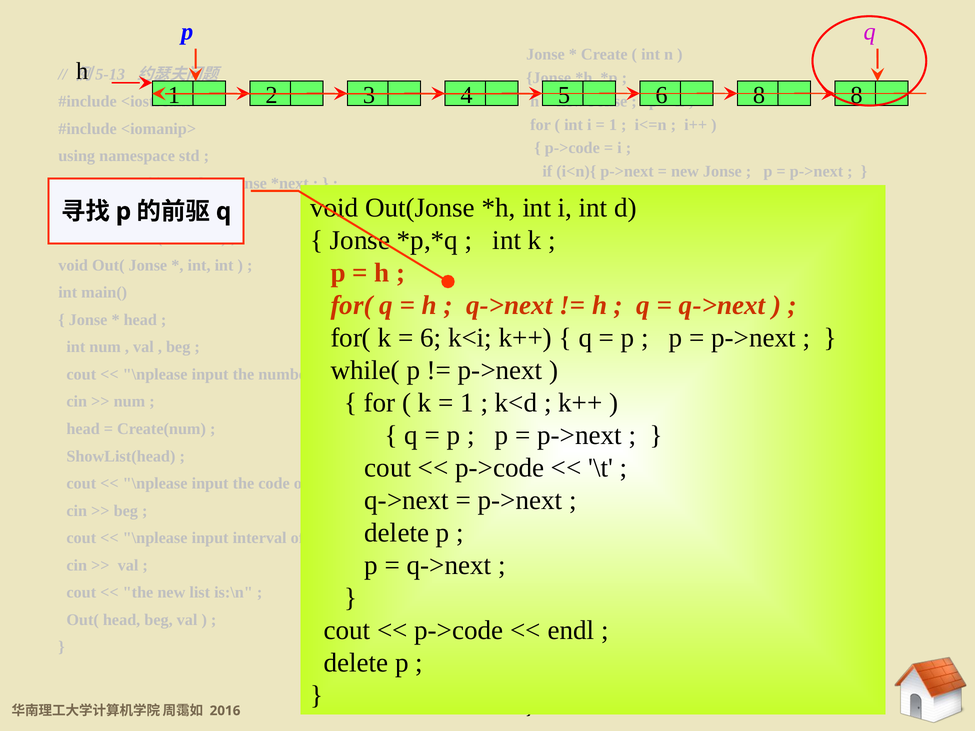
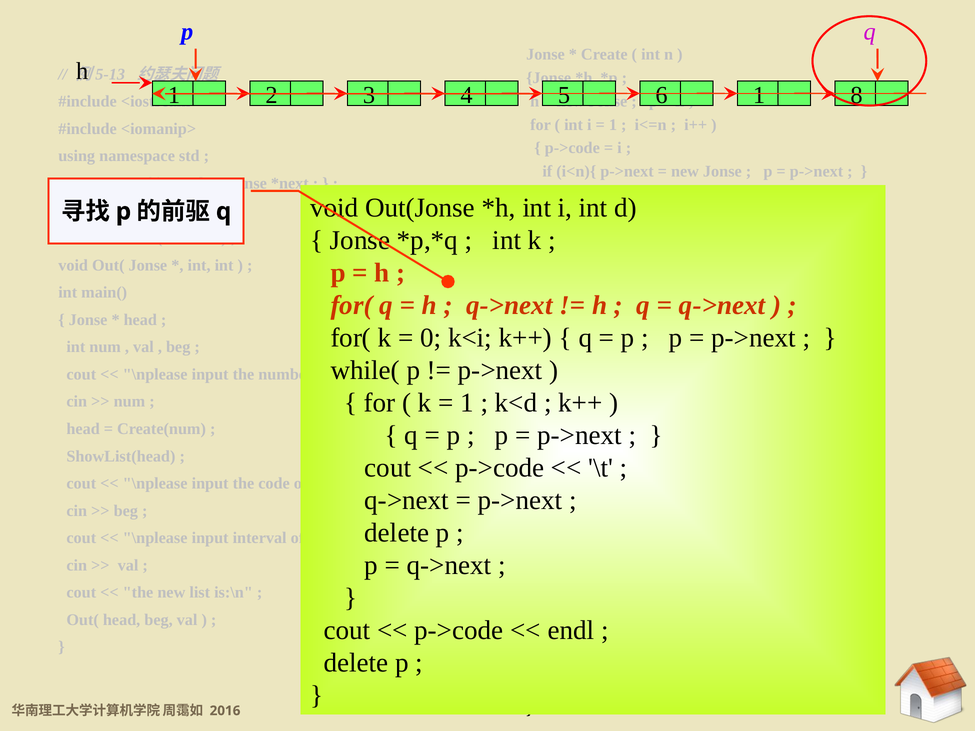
8 at (759, 95): 8 -> 1
6 at (431, 338): 6 -> 0
